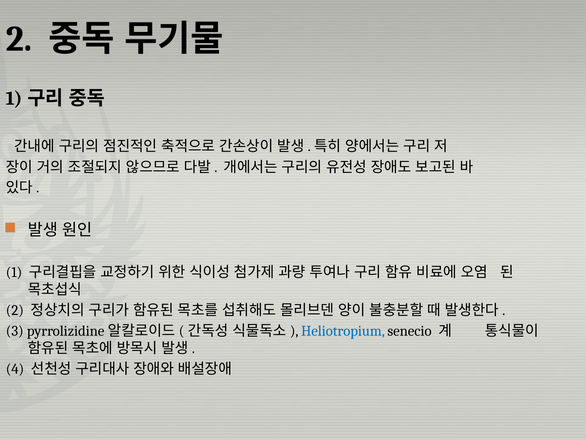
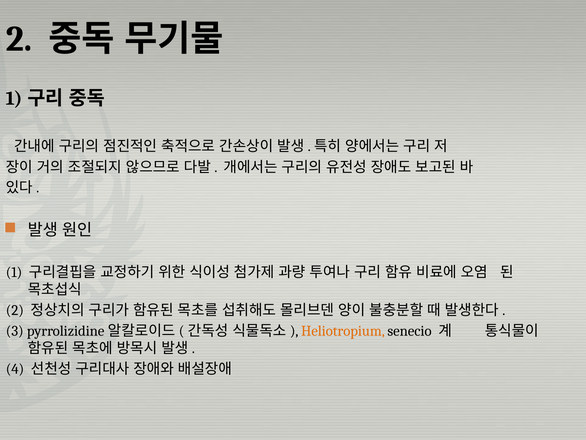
Heliotropium colour: blue -> orange
